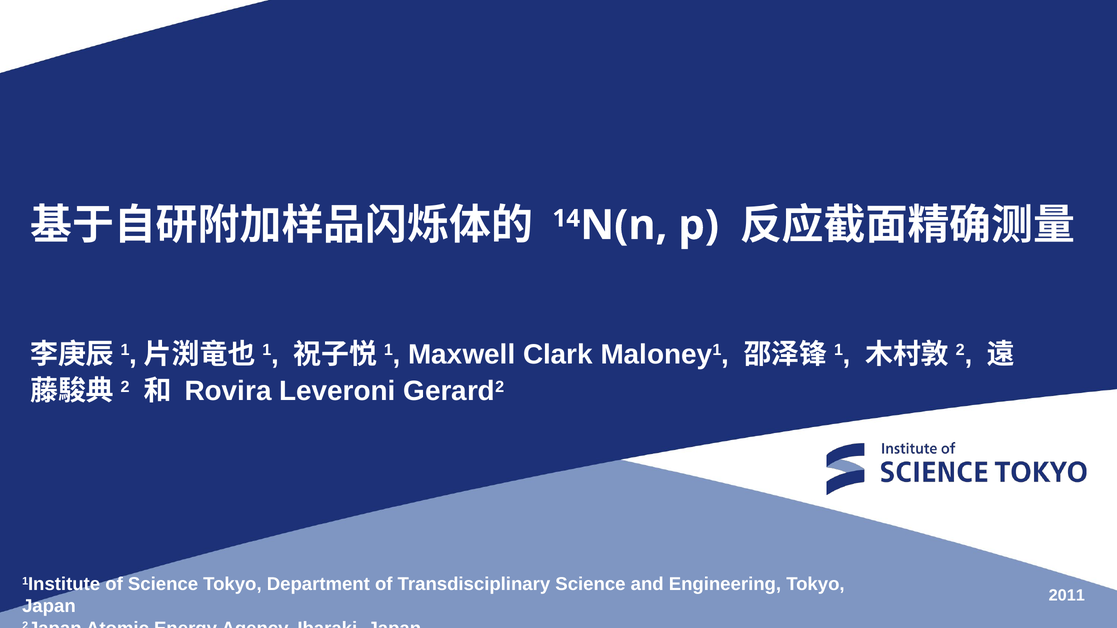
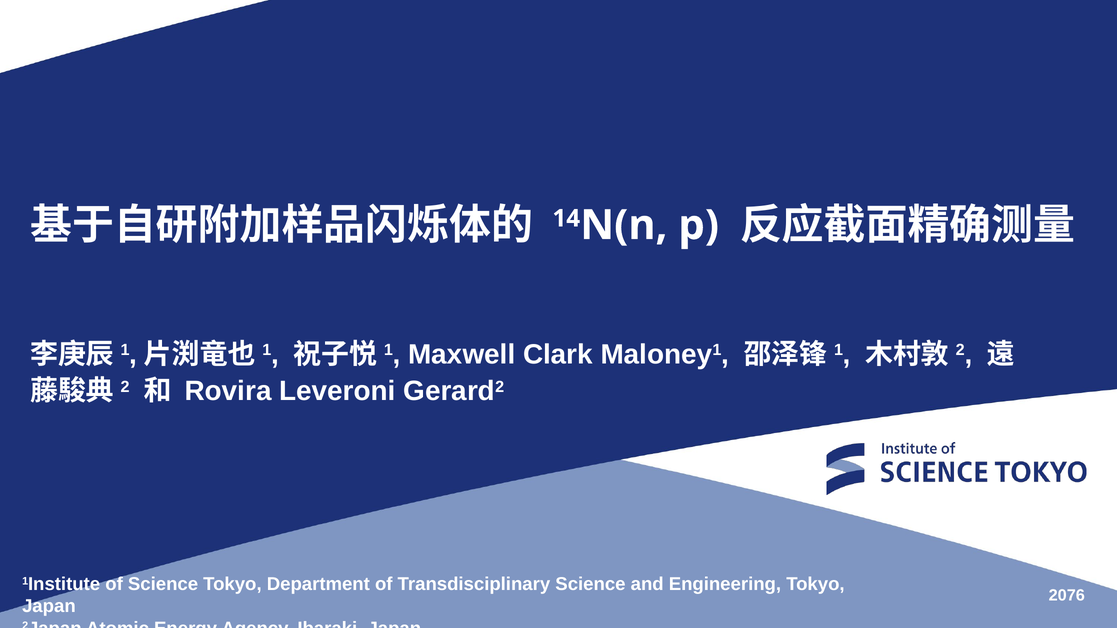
2011: 2011 -> 2076
